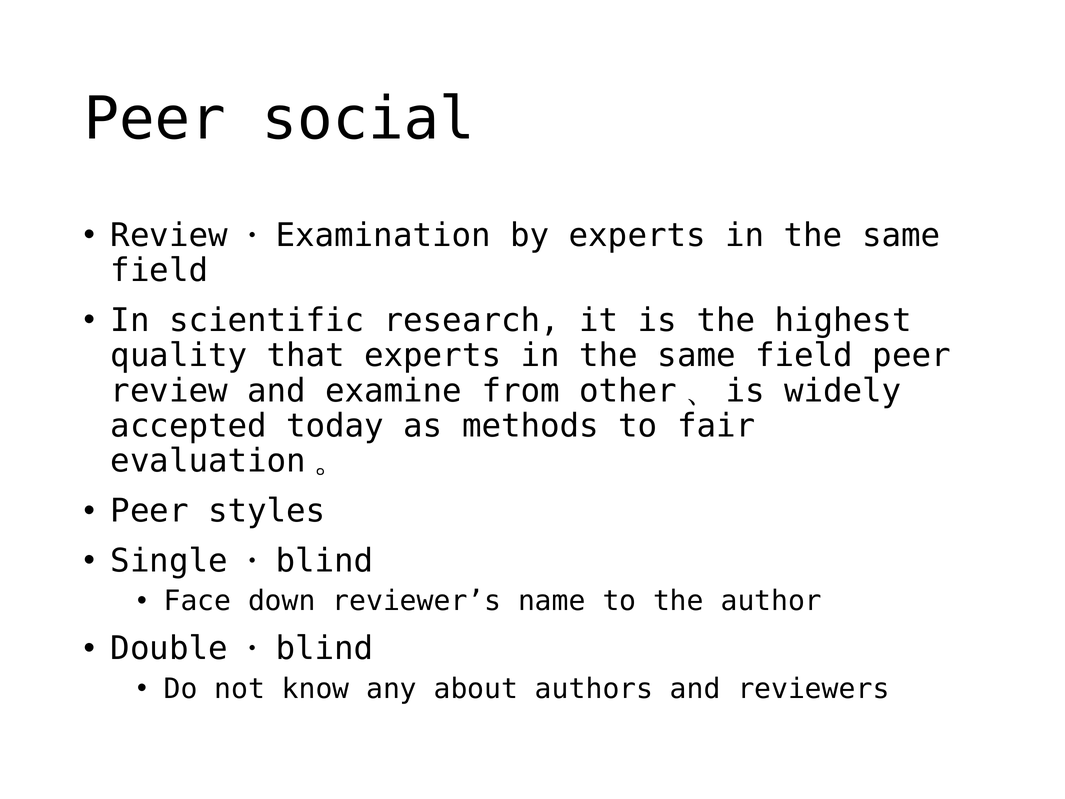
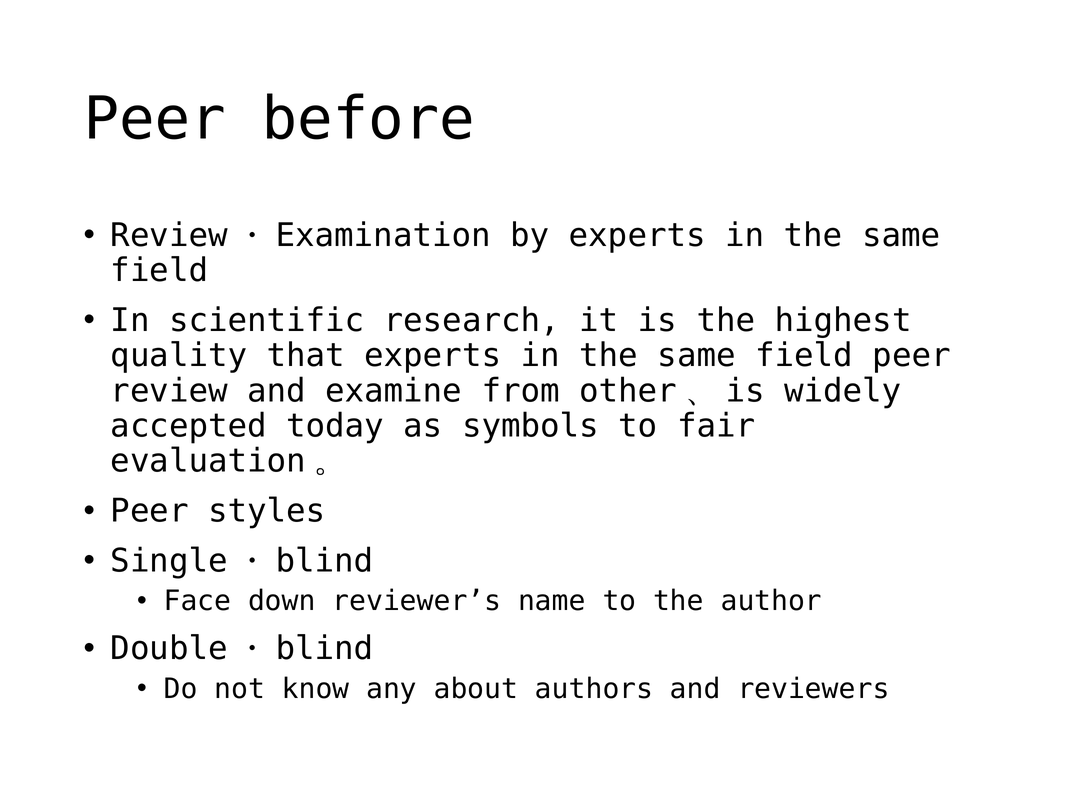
social: social -> before
methods: methods -> symbols
